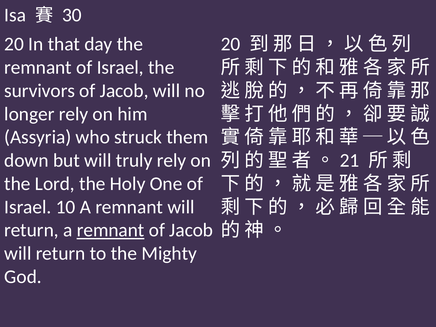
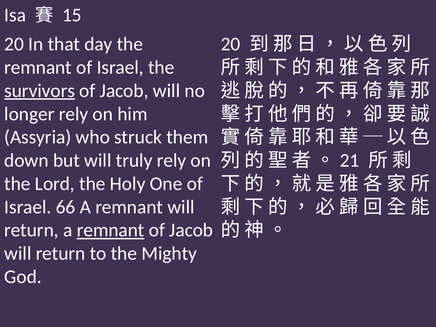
30: 30 -> 15
survivors underline: none -> present
10: 10 -> 66
